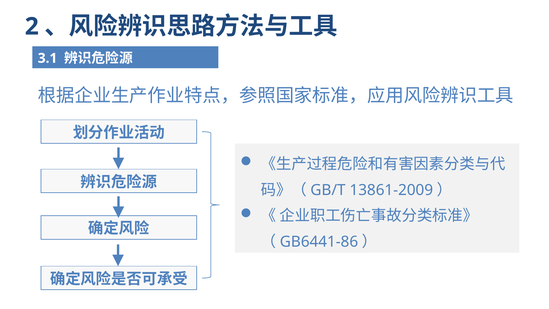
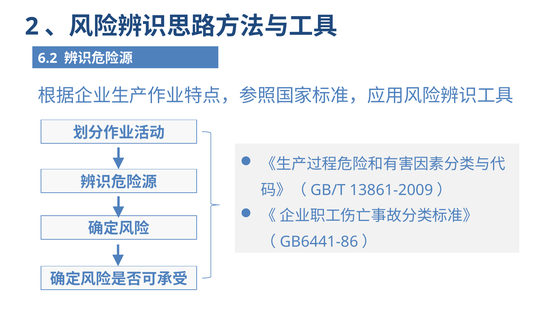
3.1: 3.1 -> 6.2
